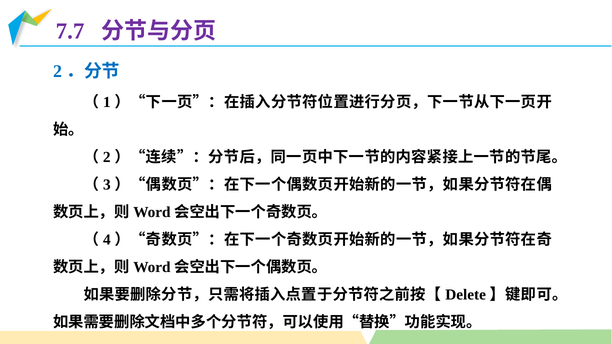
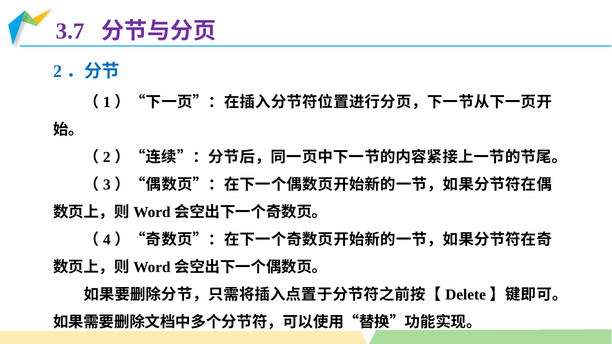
7.7: 7.7 -> 3.7
